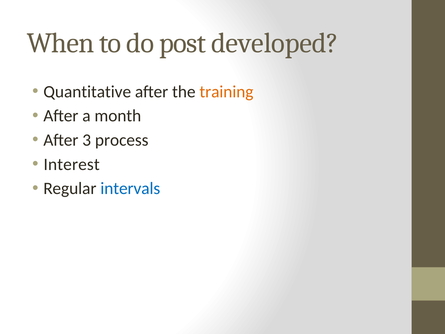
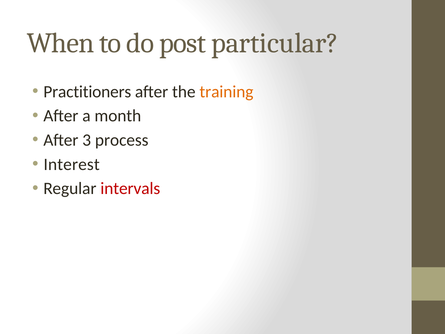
developed: developed -> particular
Quantitative: Quantitative -> Practitioners
intervals colour: blue -> red
